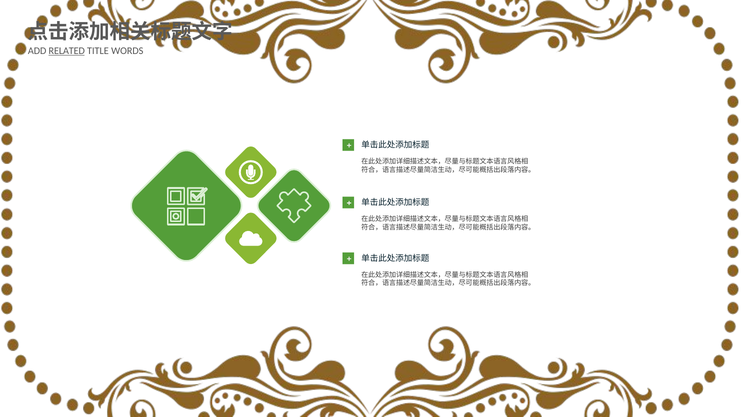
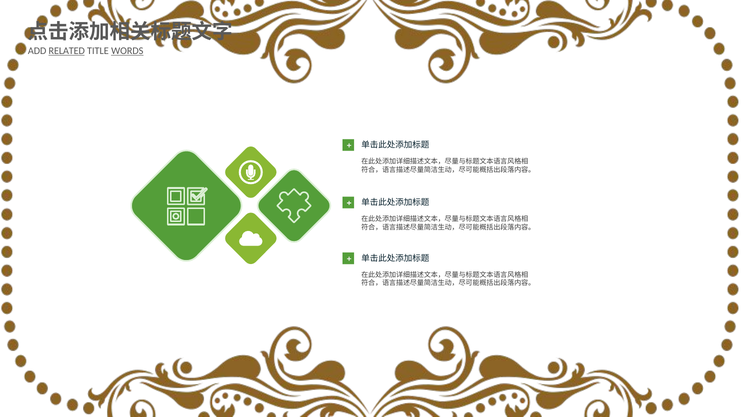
WORDS underline: none -> present
